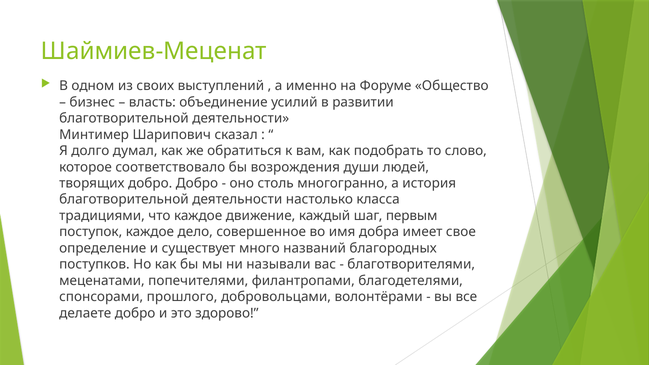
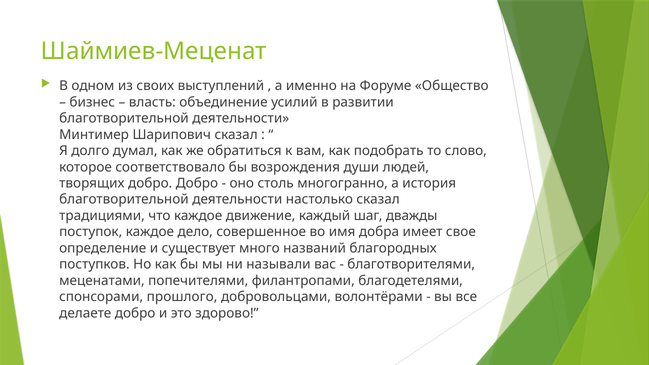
настолько класса: класса -> сказал
первым: первым -> дважды
